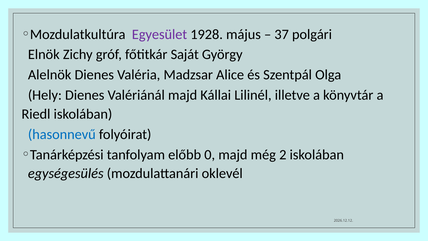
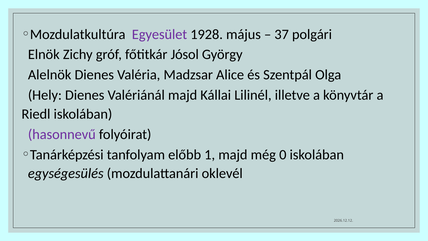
Saját: Saját -> Jósol
hasonnevű colour: blue -> purple
0: 0 -> 1
2: 2 -> 0
